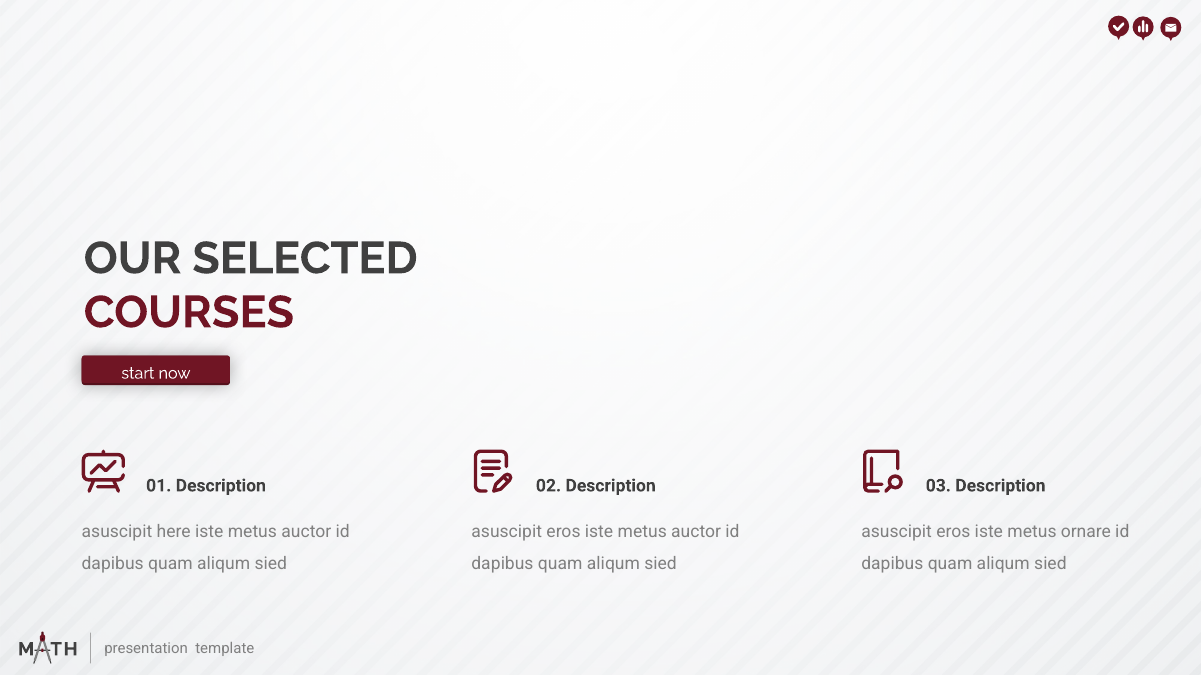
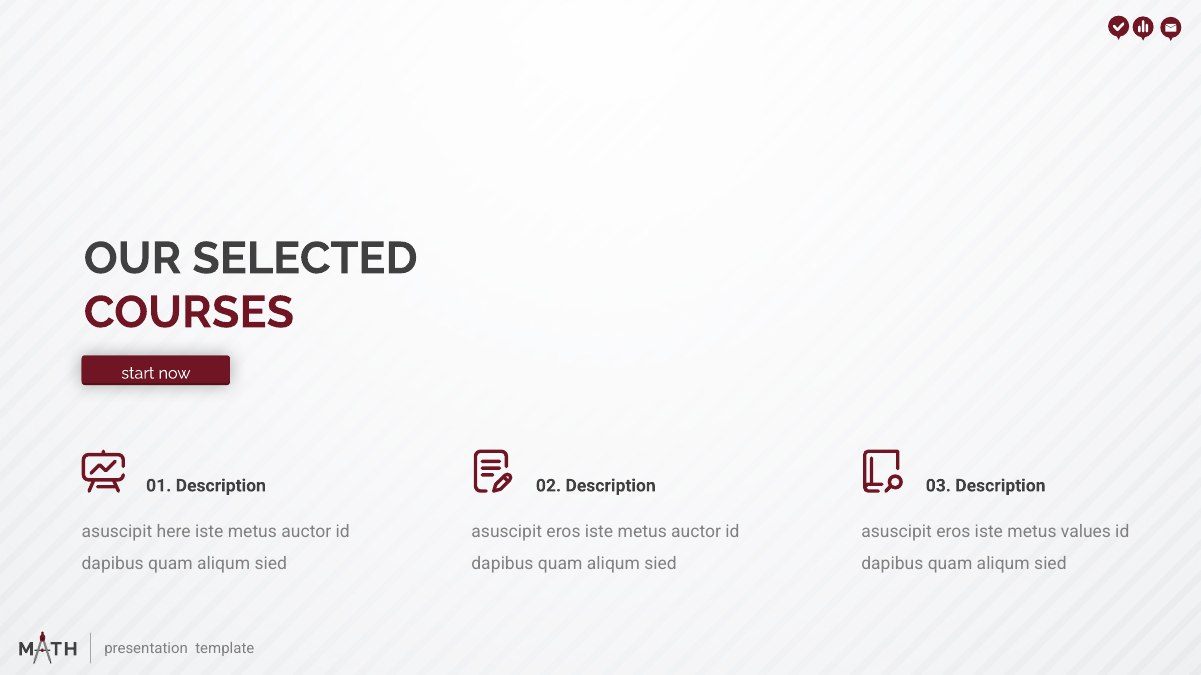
ornare: ornare -> values
